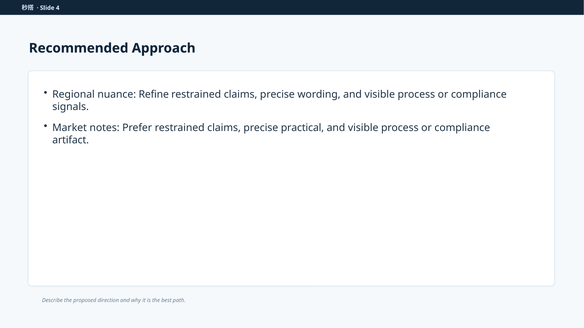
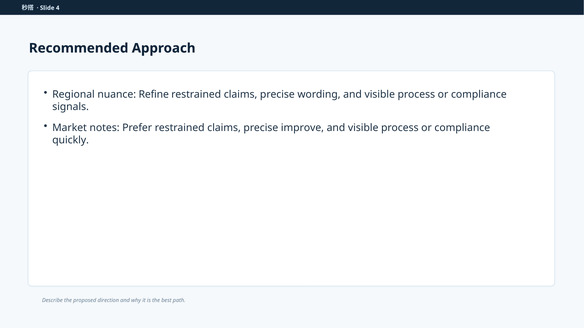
practical: practical -> improve
artifact: artifact -> quickly
